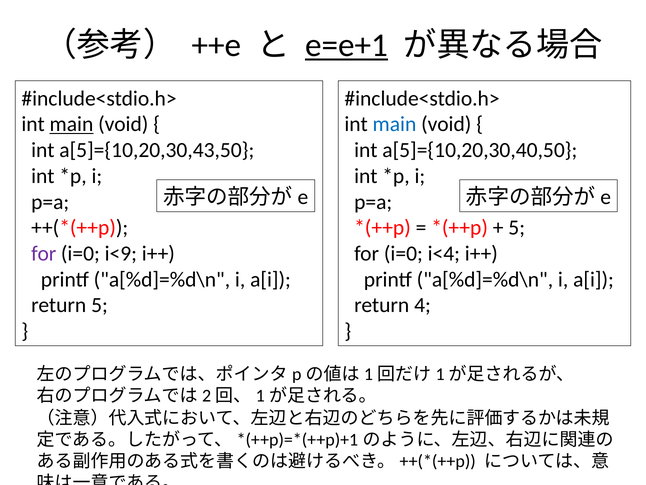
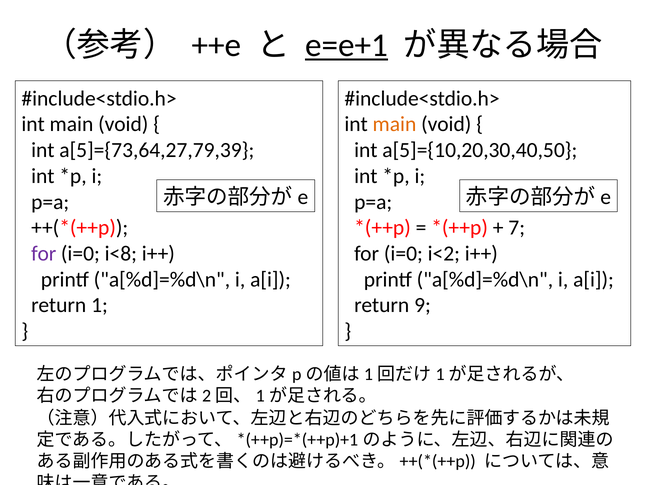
main at (71, 124) underline: present -> none
main at (394, 124) colour: blue -> orange
a[5]={10,20,30,43,50: a[5]={10,20,30,43,50 -> a[5]={73,64,27,79,39
5 at (517, 228): 5 -> 7
i<9: i<9 -> i<8
i<4: i<4 -> i<2
return 5: 5 -> 1
4: 4 -> 9
